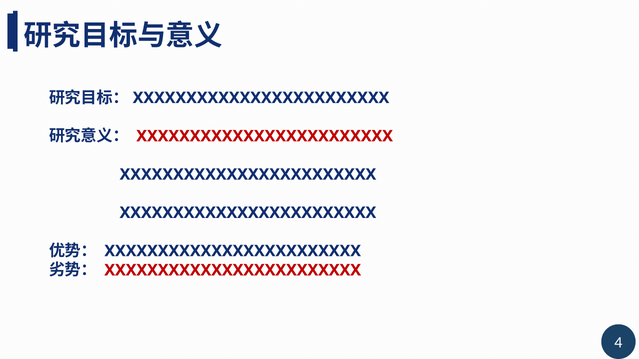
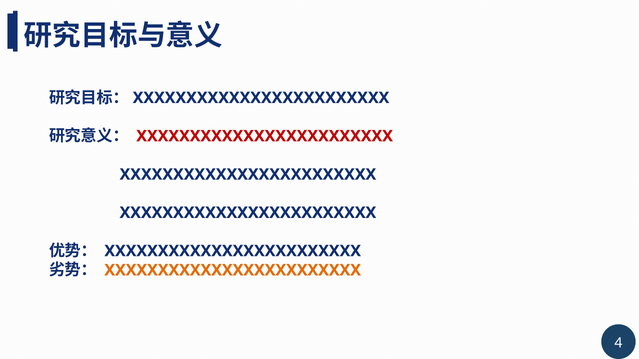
XXXXXXXXXXXXXXXXXXXXXXXX at (233, 270) colour: red -> orange
